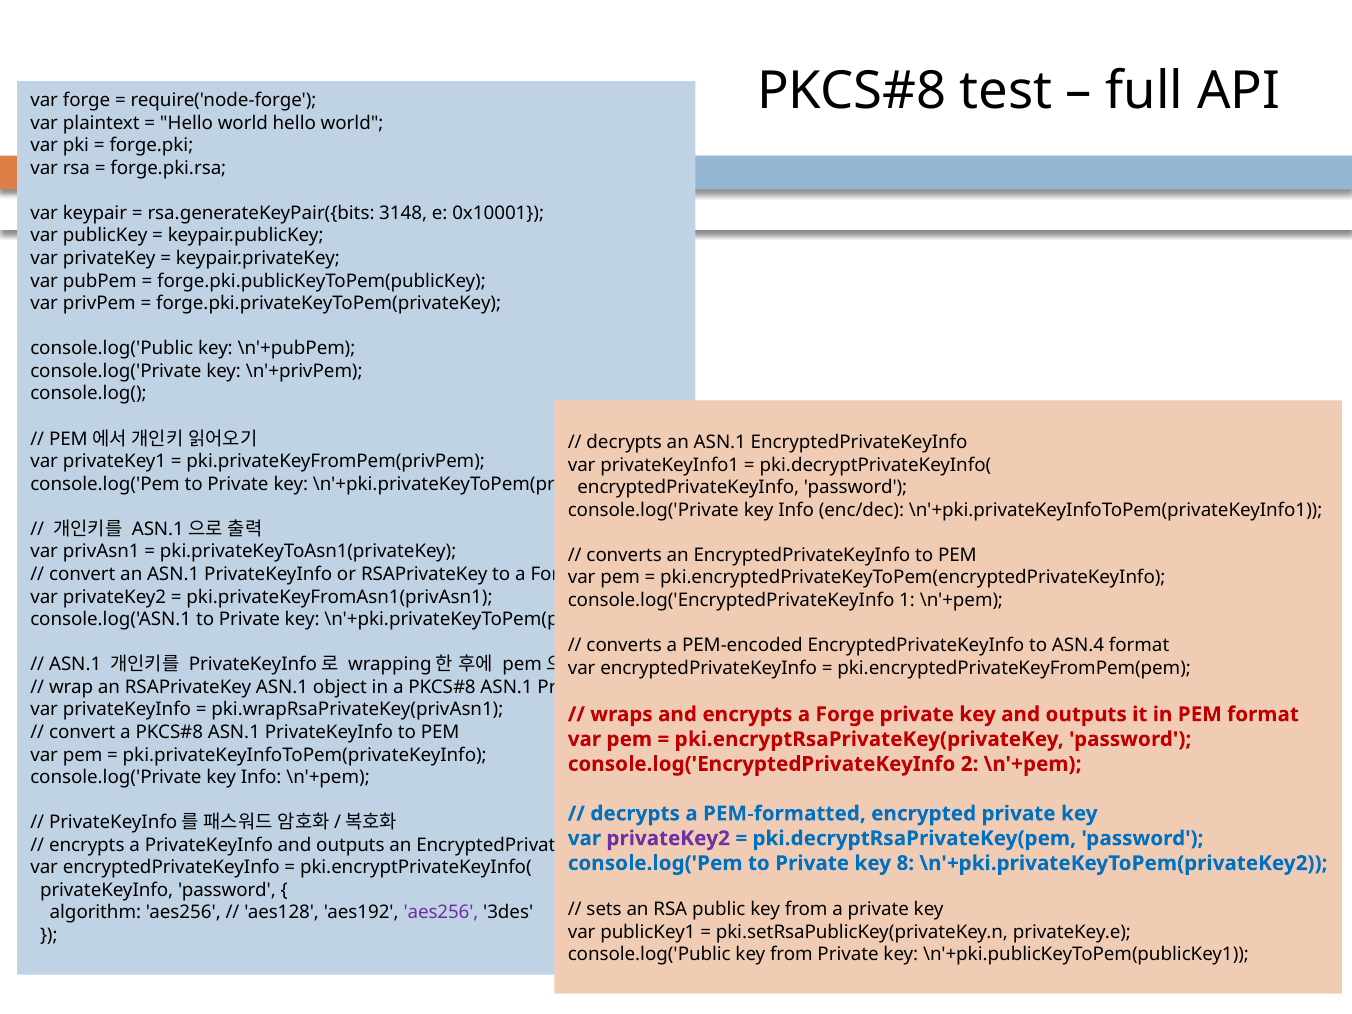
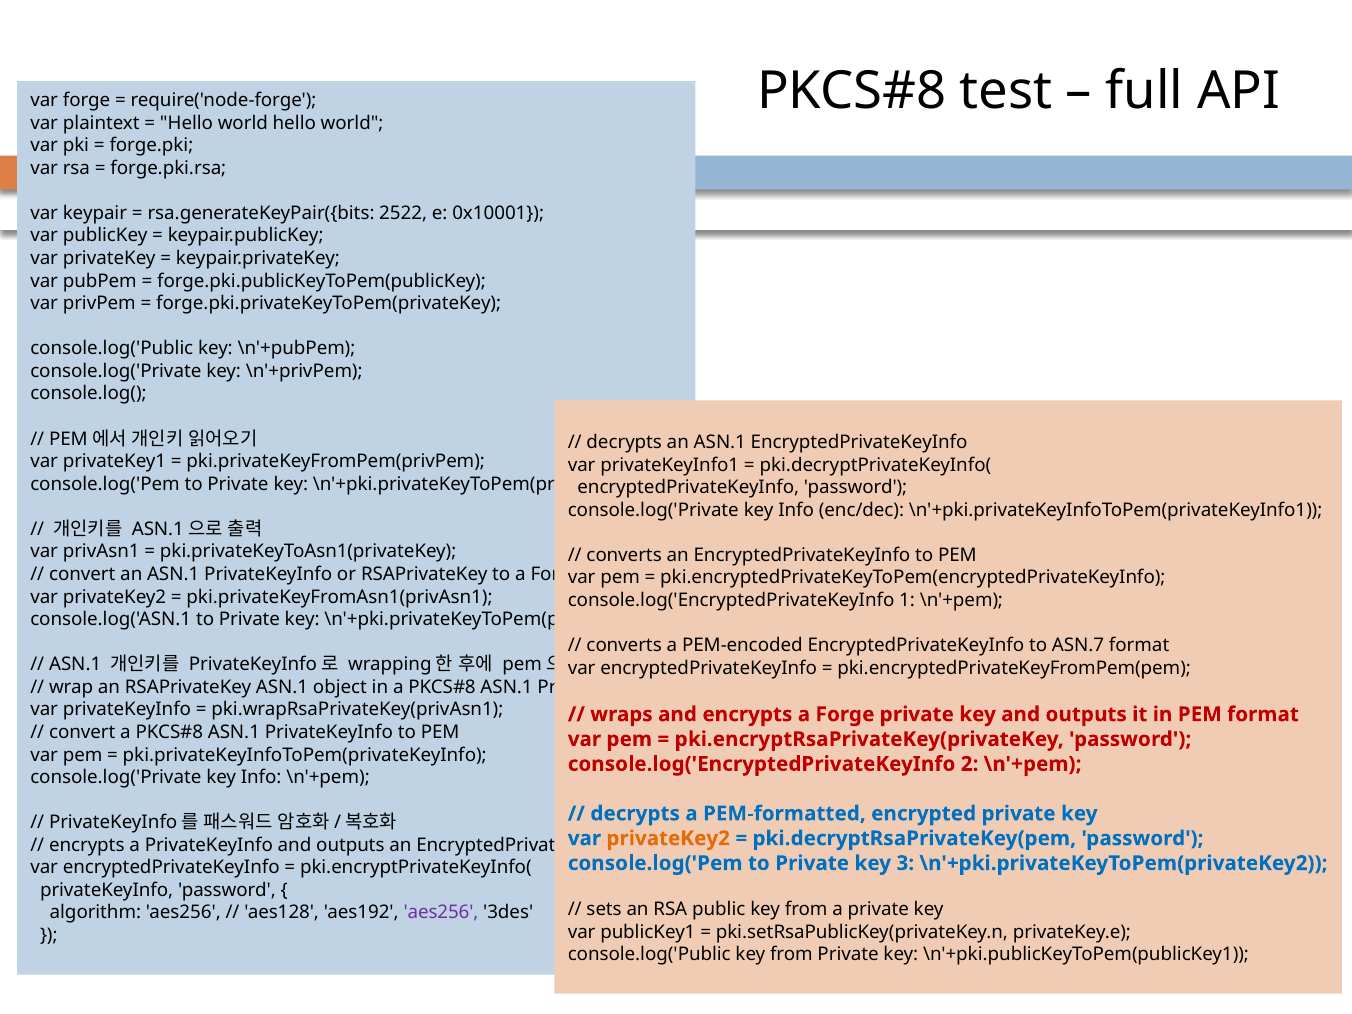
3148: 3148 -> 2522
ASN.4: ASN.4 -> ASN.7
privateKey2 at (668, 838) colour: purple -> orange
8: 8 -> 3
